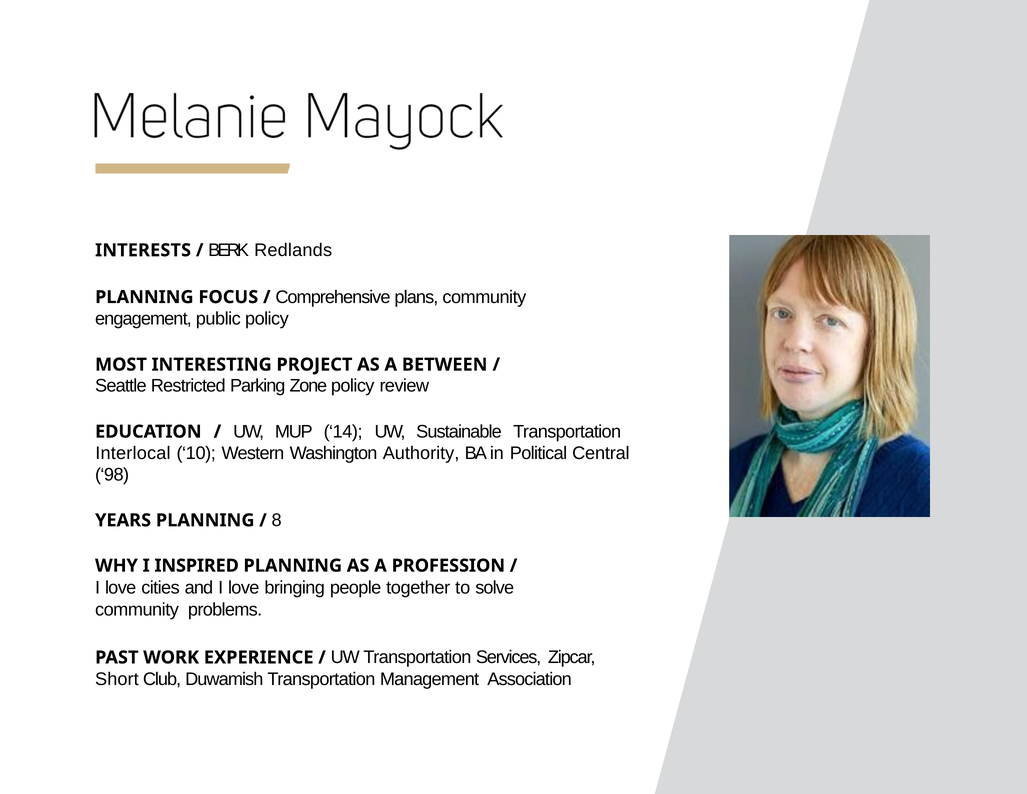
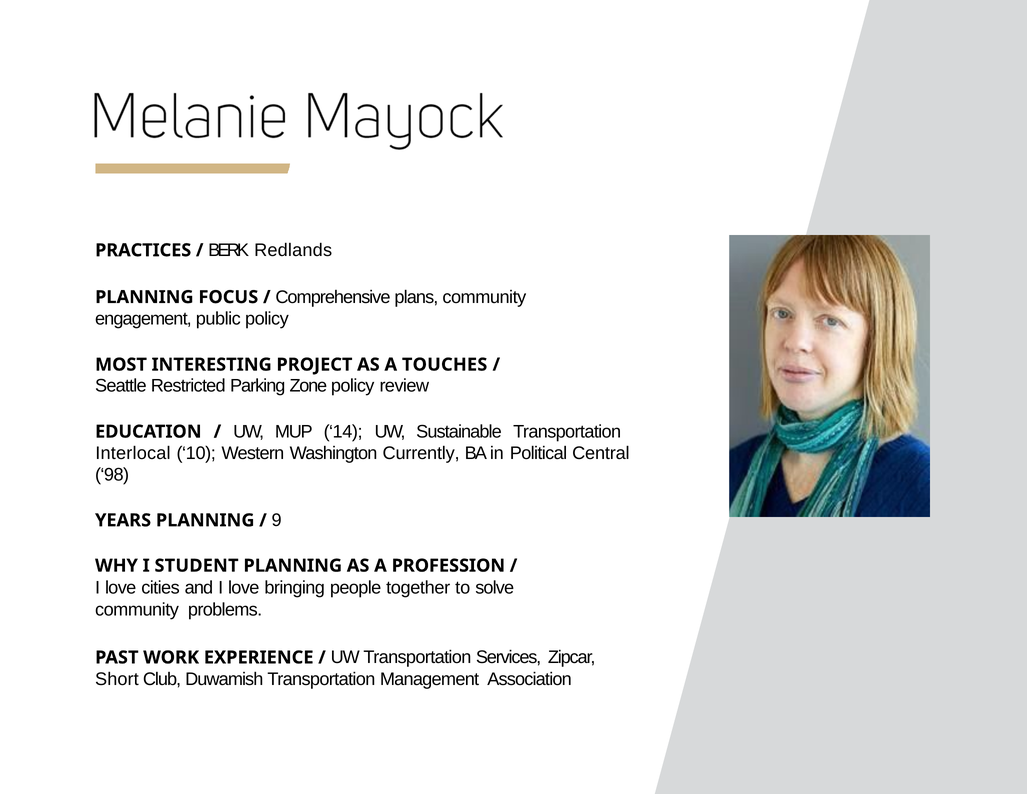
INTERESTS: INTERESTS -> PRACTICES
BETWEEN: BETWEEN -> TOUCHES
Authority: Authority -> Currently
8: 8 -> 9
INSPIRED: INSPIRED -> STUDENT
